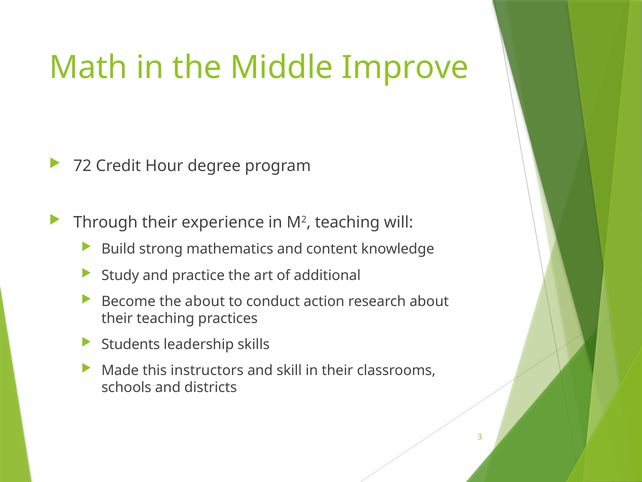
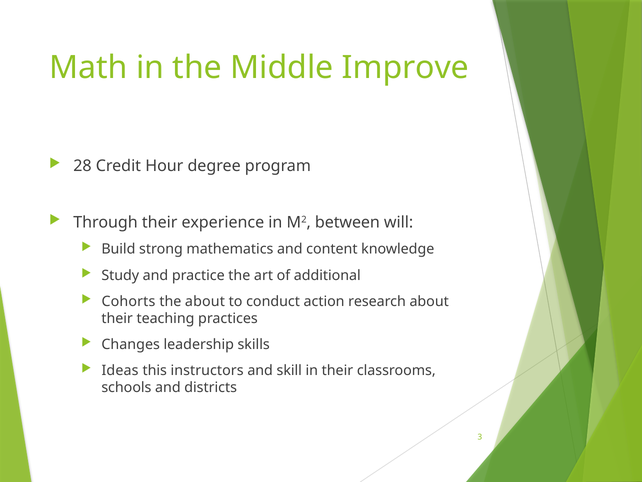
72: 72 -> 28
M2 teaching: teaching -> between
Become: Become -> Cohorts
Students: Students -> Changes
Made: Made -> Ideas
